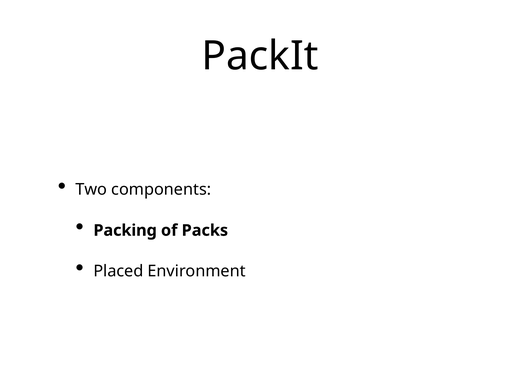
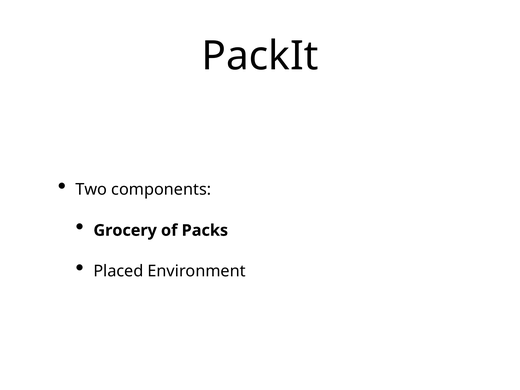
Packing: Packing -> Grocery
